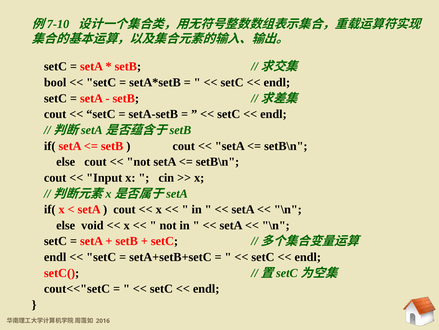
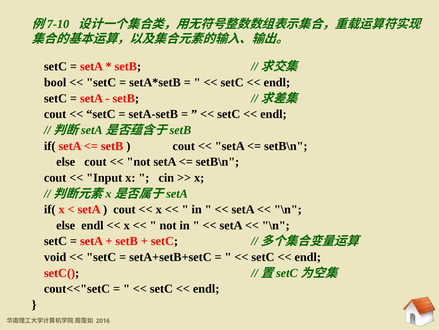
else void: void -> endl
endl at (55, 257): endl -> void
